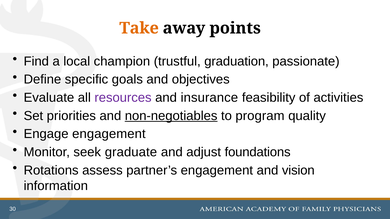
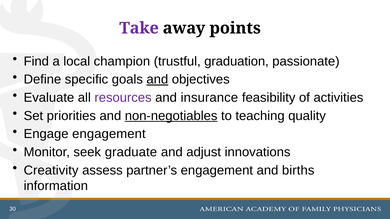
Take colour: orange -> purple
and at (157, 80) underline: none -> present
program: program -> teaching
foundations: foundations -> innovations
Rotations: Rotations -> Creativity
vision: vision -> births
